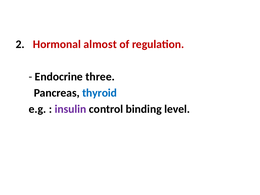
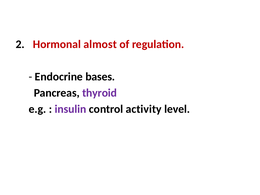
three: three -> bases
thyroid colour: blue -> purple
binding: binding -> activity
